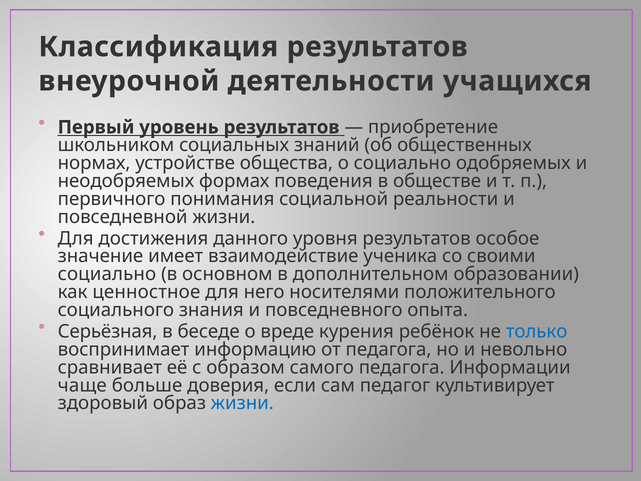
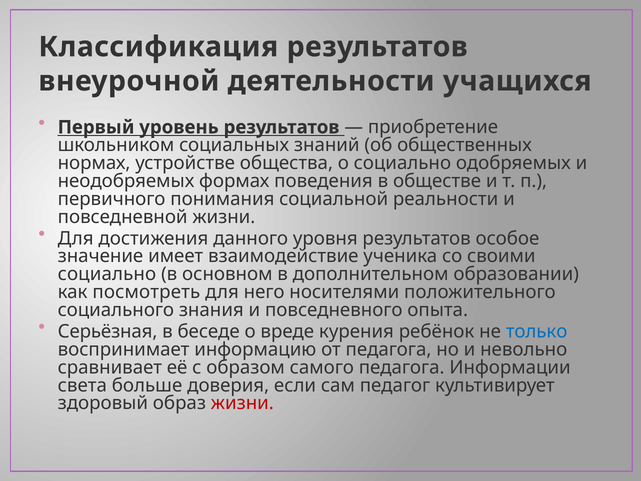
ценностное: ценностное -> посмотреть
чаще: чаще -> света
жизни at (242, 403) colour: blue -> red
